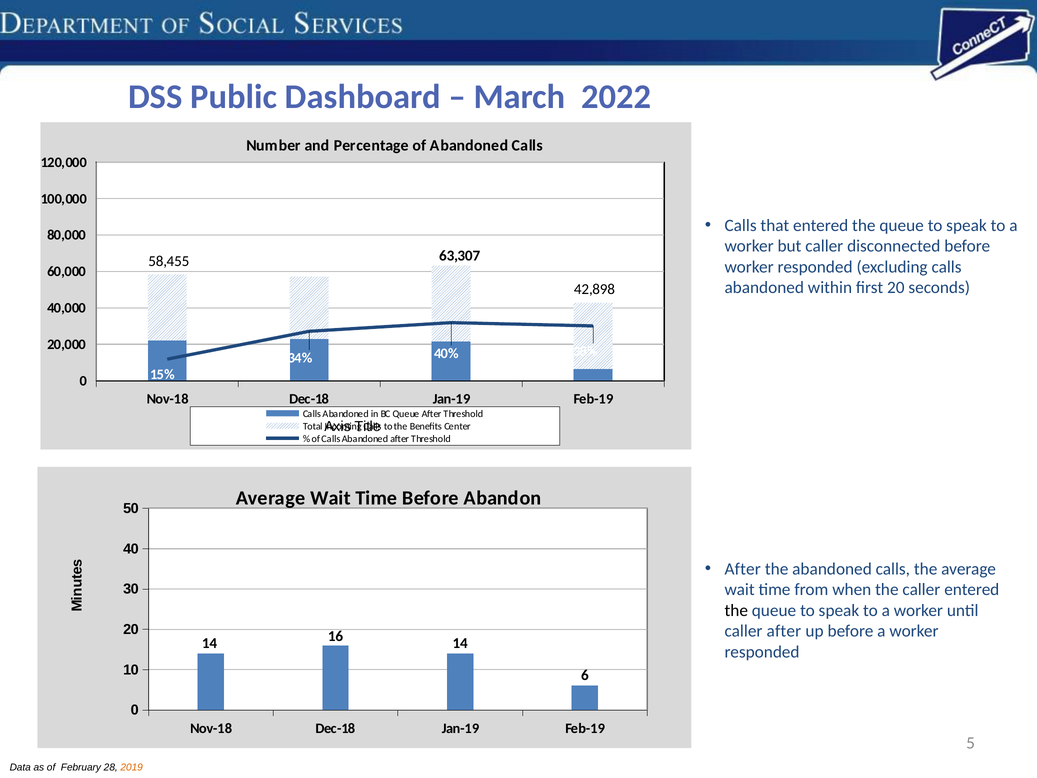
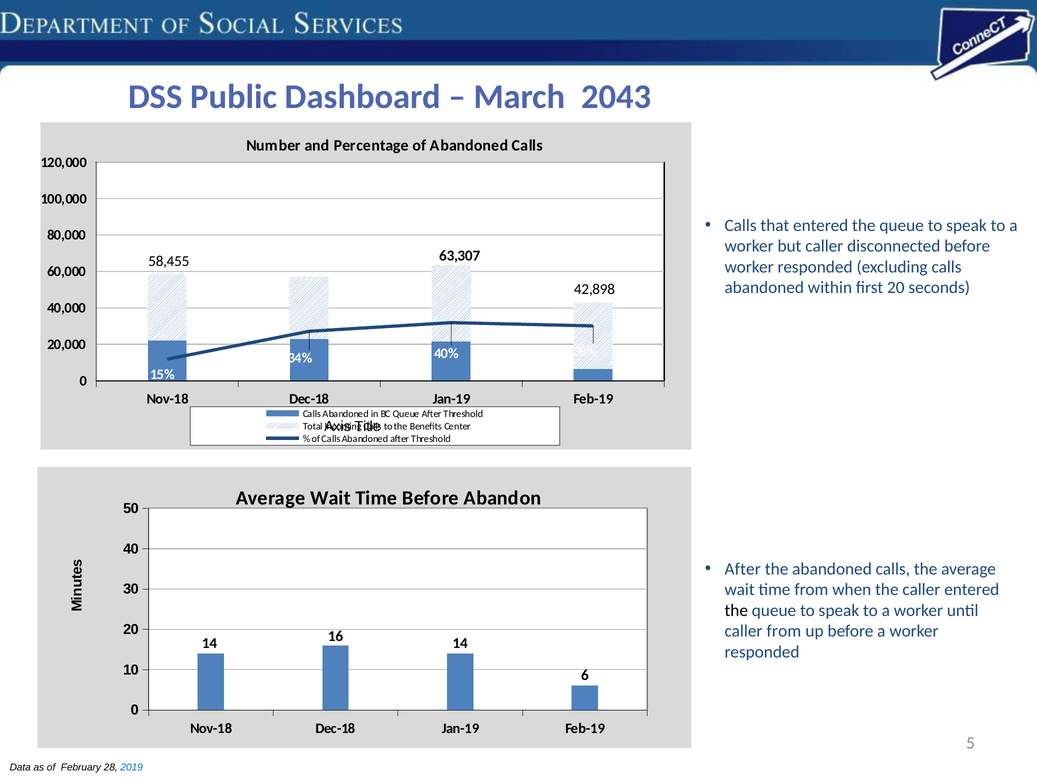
2022: 2022 -> 2043
caller after: after -> from
2019 colour: orange -> blue
